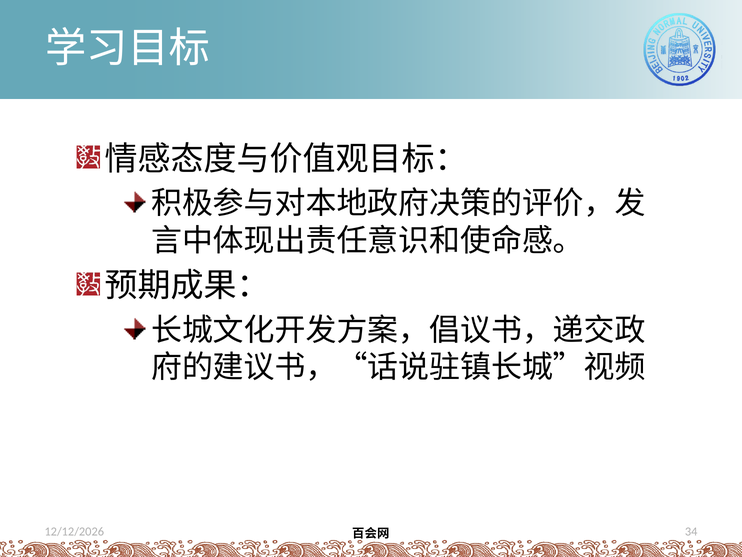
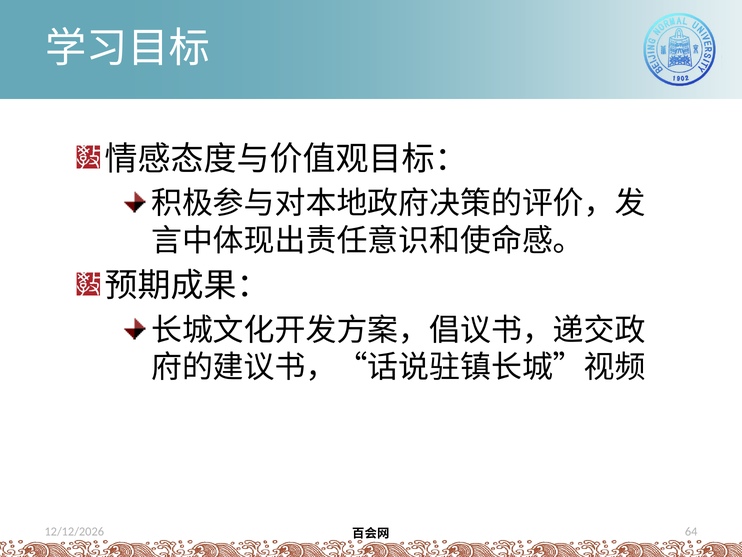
34: 34 -> 64
